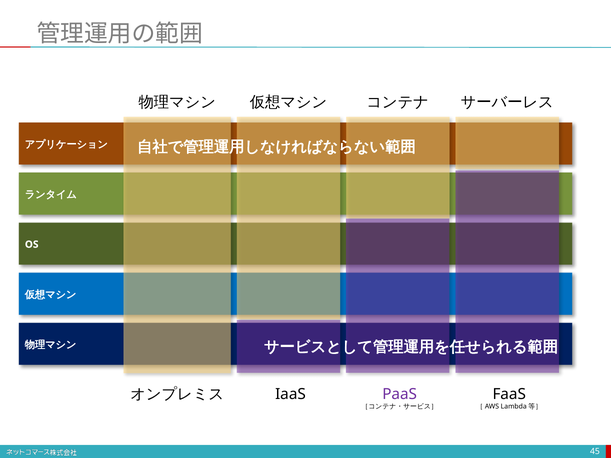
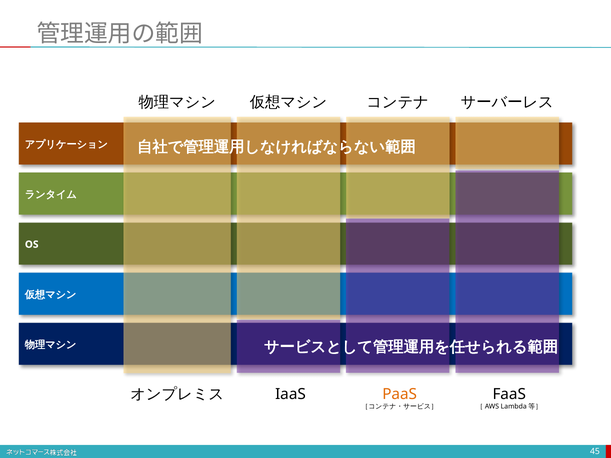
PaaS colour: purple -> orange
